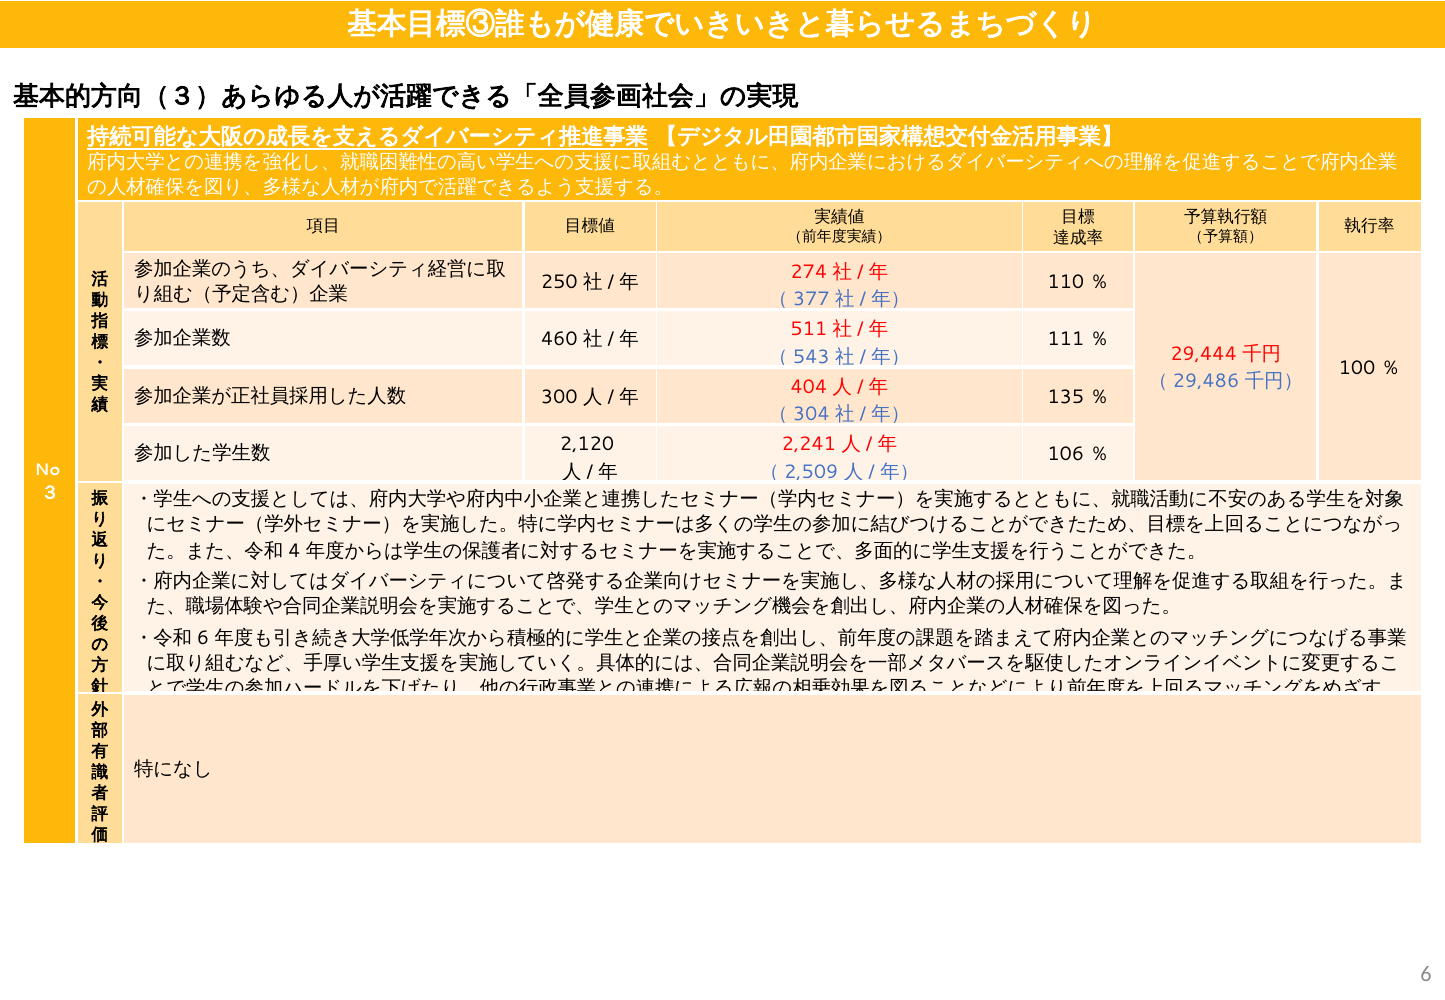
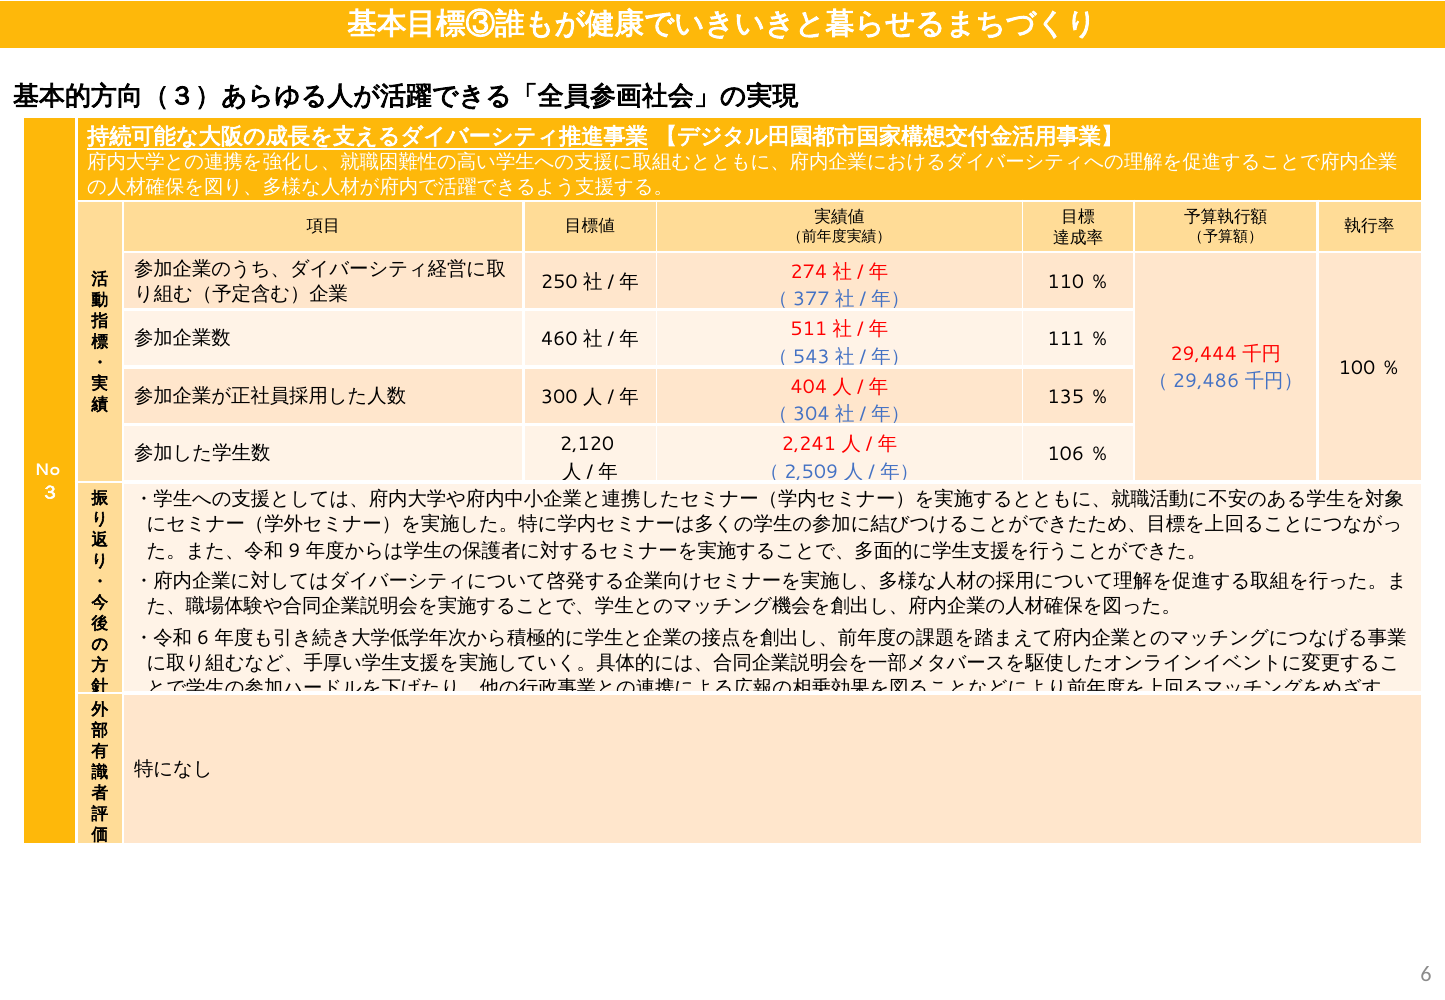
4: 4 -> 9
